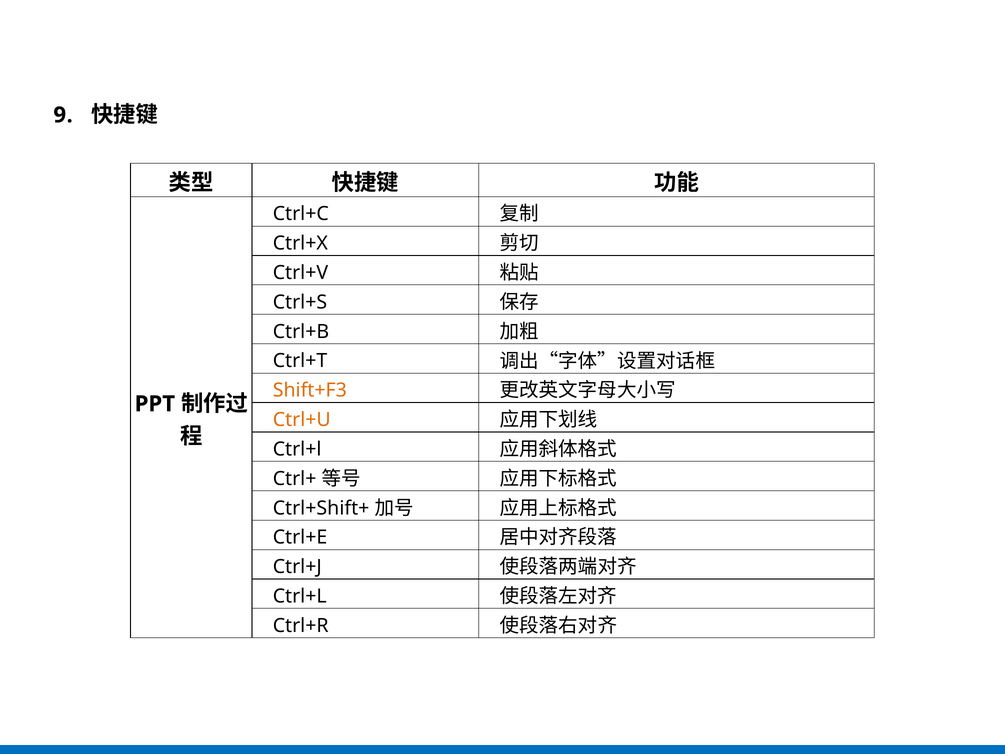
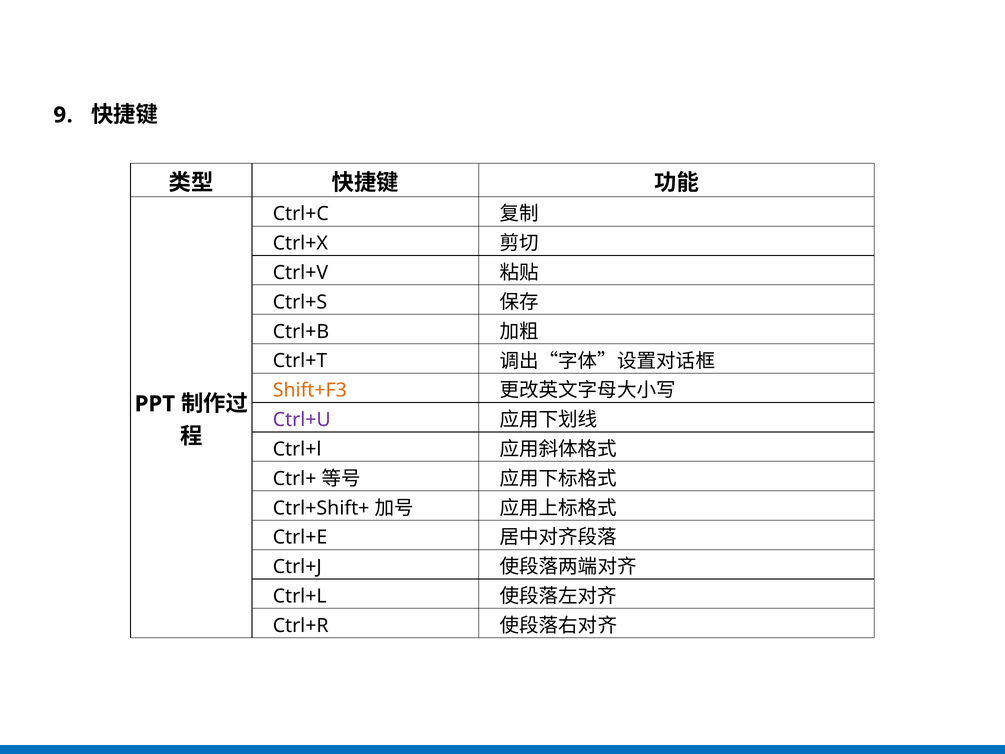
Ctrl+U colour: orange -> purple
